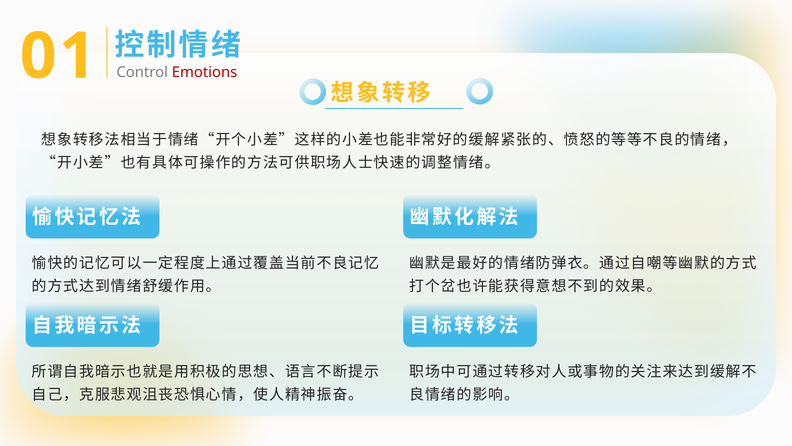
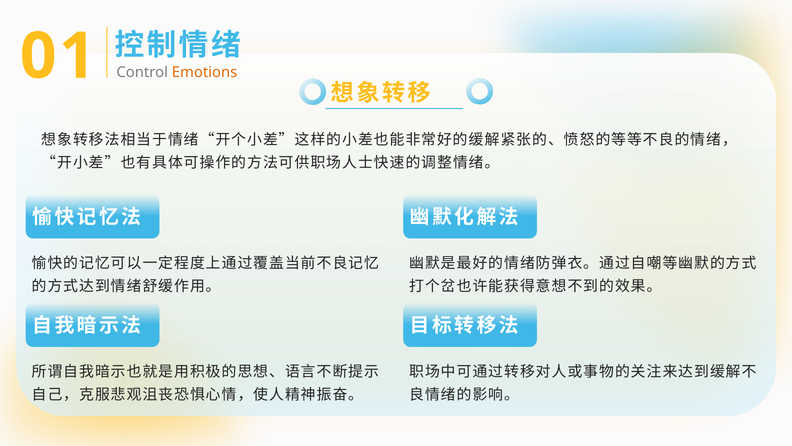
Emotions colour: red -> orange
